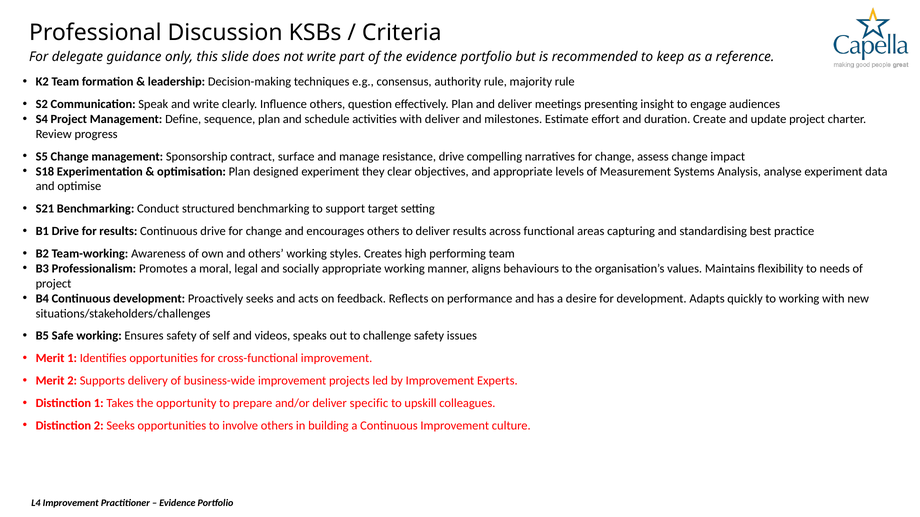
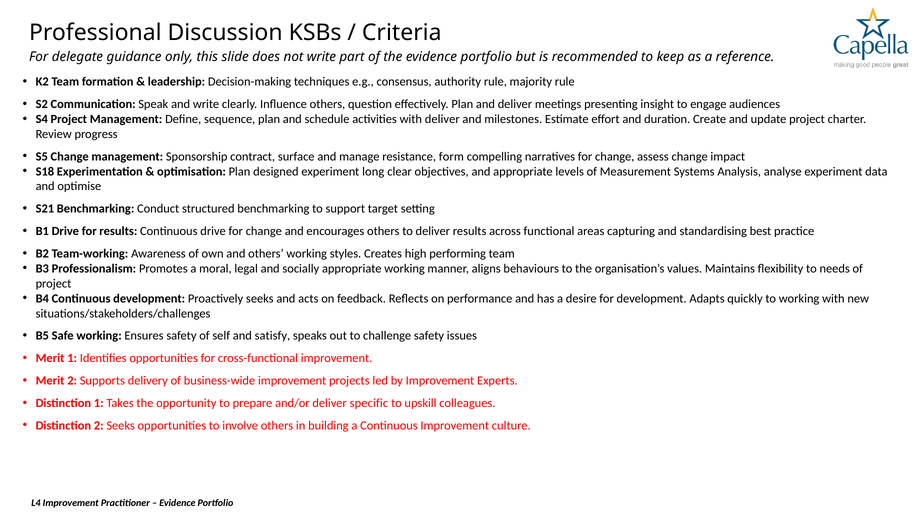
resistance drive: drive -> form
they: they -> long
videos: videos -> satisfy
